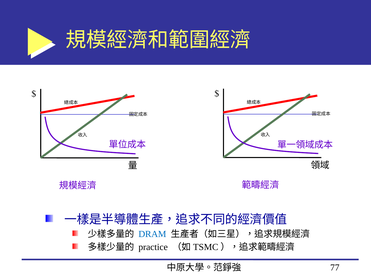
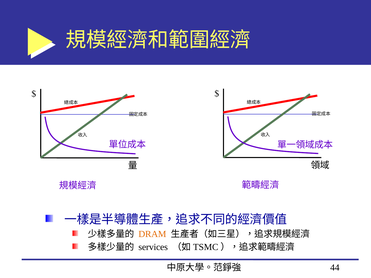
DRAM colour: blue -> orange
practice: practice -> services
77: 77 -> 44
